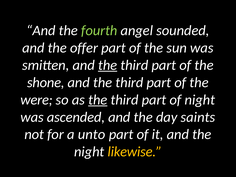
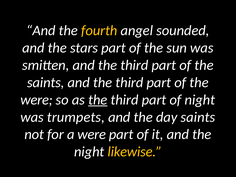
fourth colour: light green -> yellow
offer: offer -> stars
the at (108, 65) underline: present -> none
shone at (46, 82): shone -> saints
ascended: ascended -> trumpets
a unto: unto -> were
